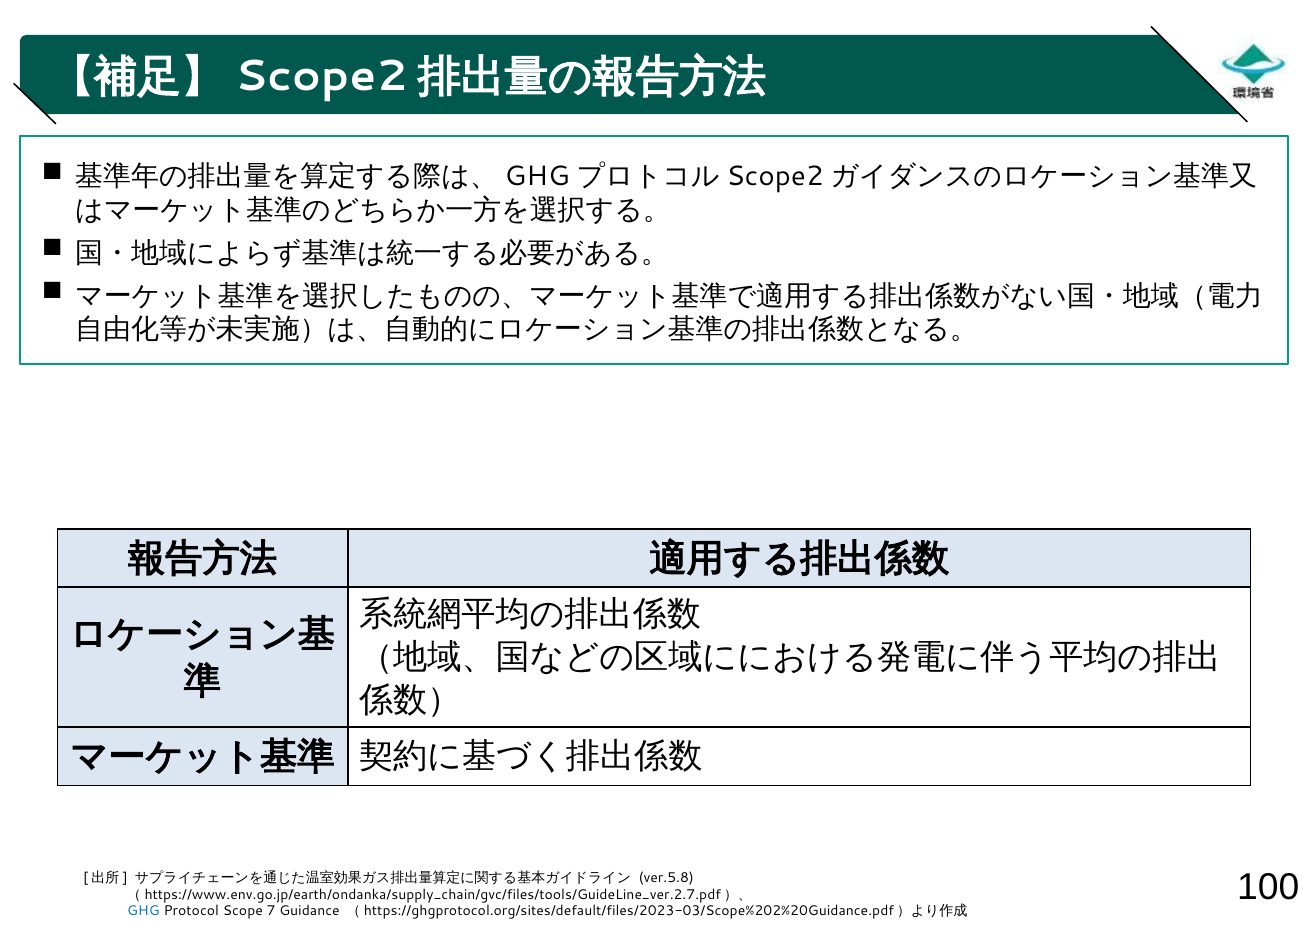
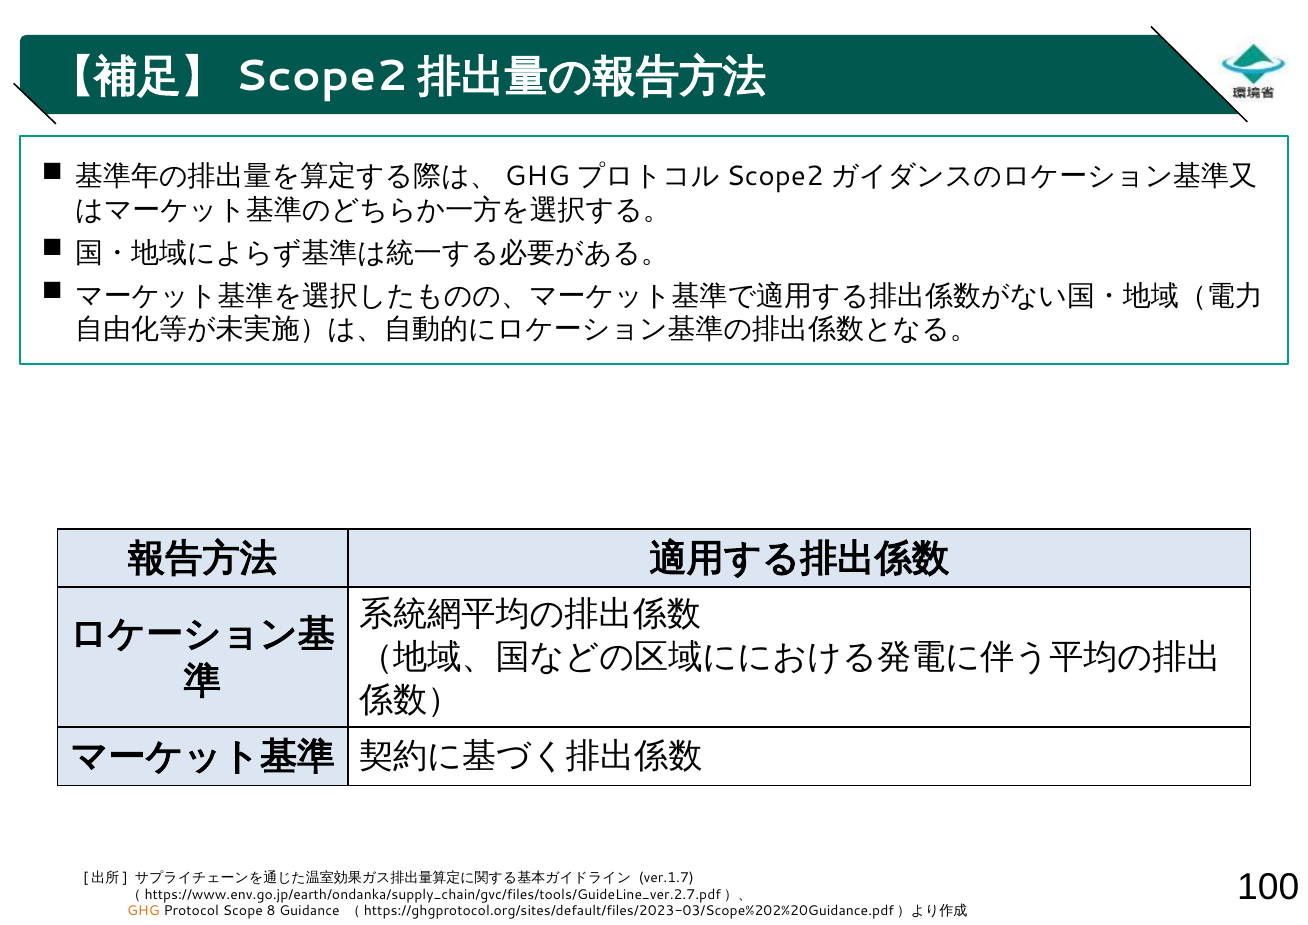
ver.5.8: ver.5.8 -> ver.1.7
GHG colour: blue -> orange
7: 7 -> 8
